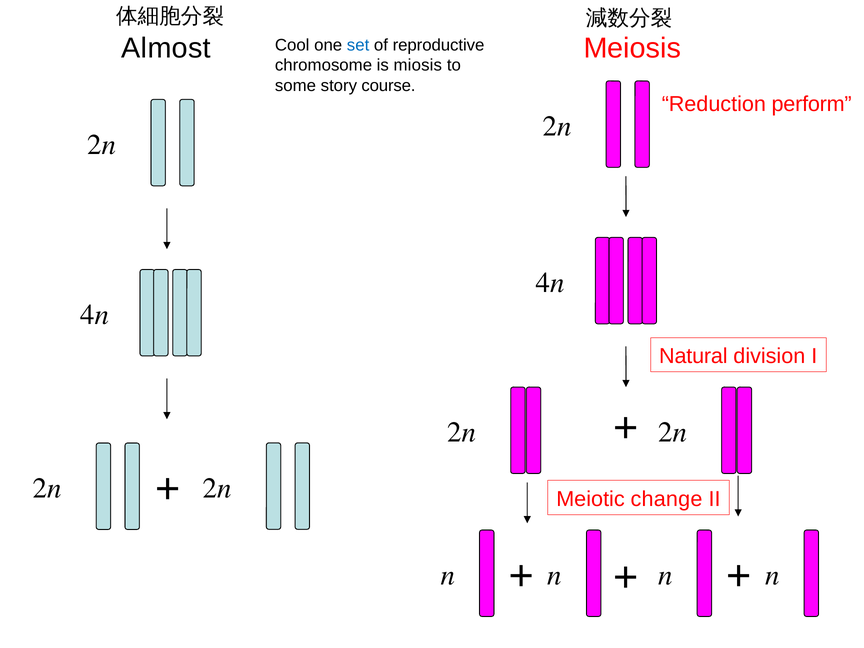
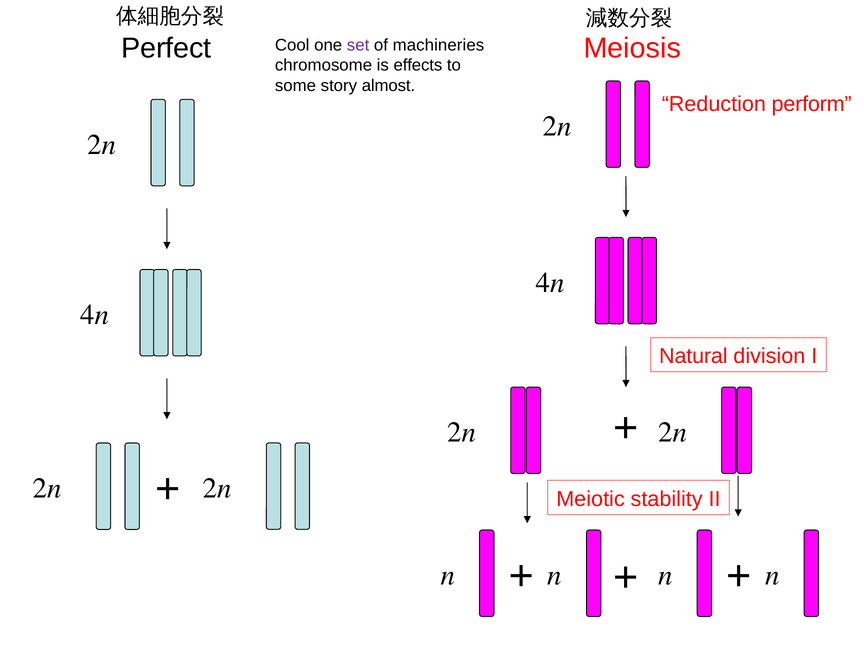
Almost: Almost -> Perfect
set colour: blue -> purple
reproductive: reproductive -> machineries
miosis: miosis -> effects
course: course -> almost
change: change -> stability
